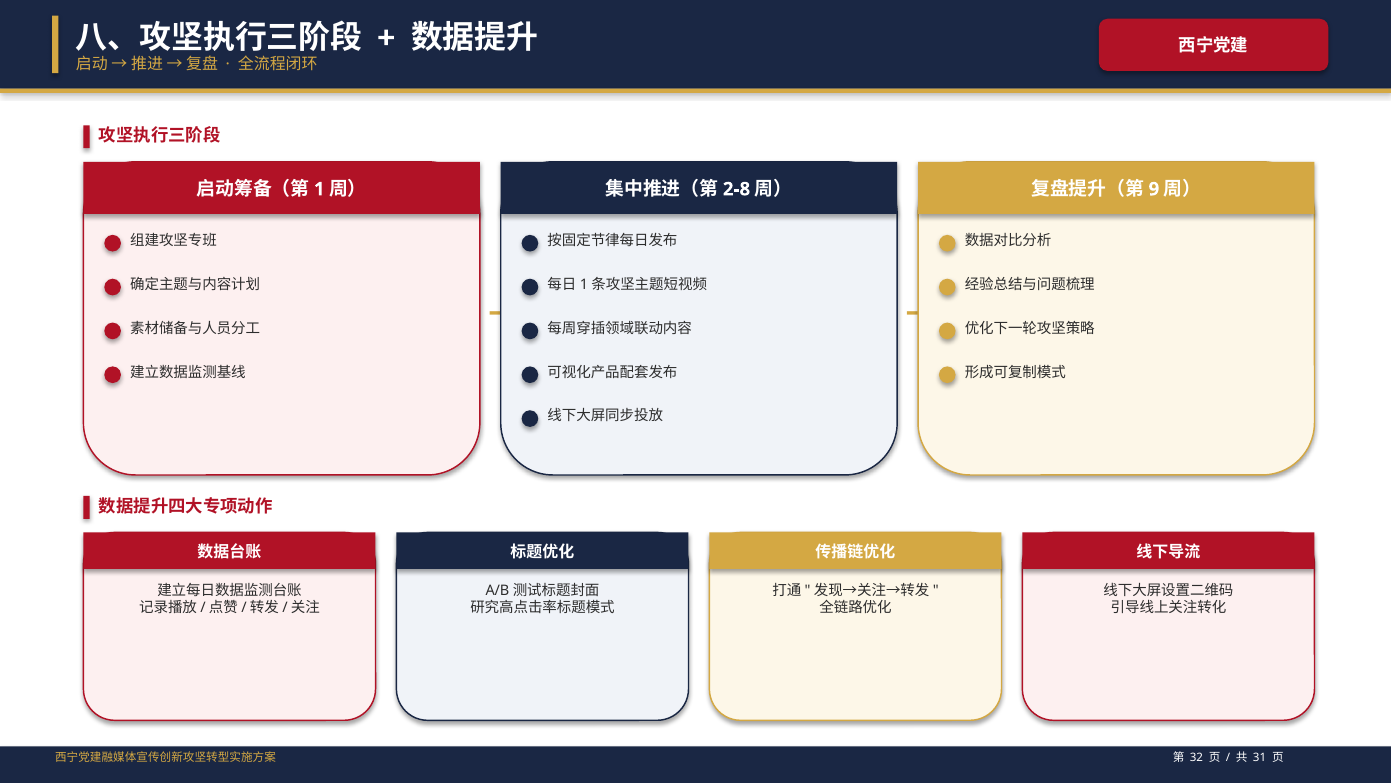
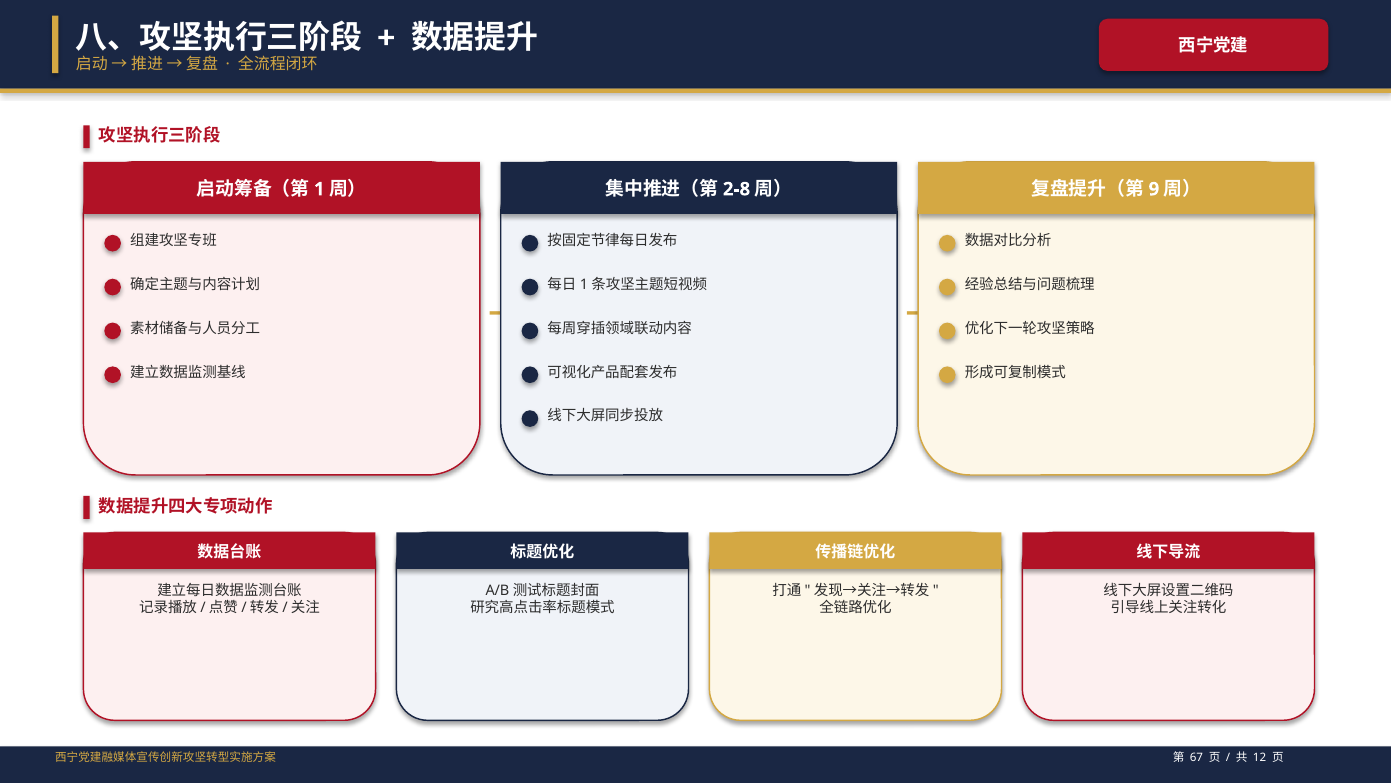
32: 32 -> 67
31: 31 -> 12
